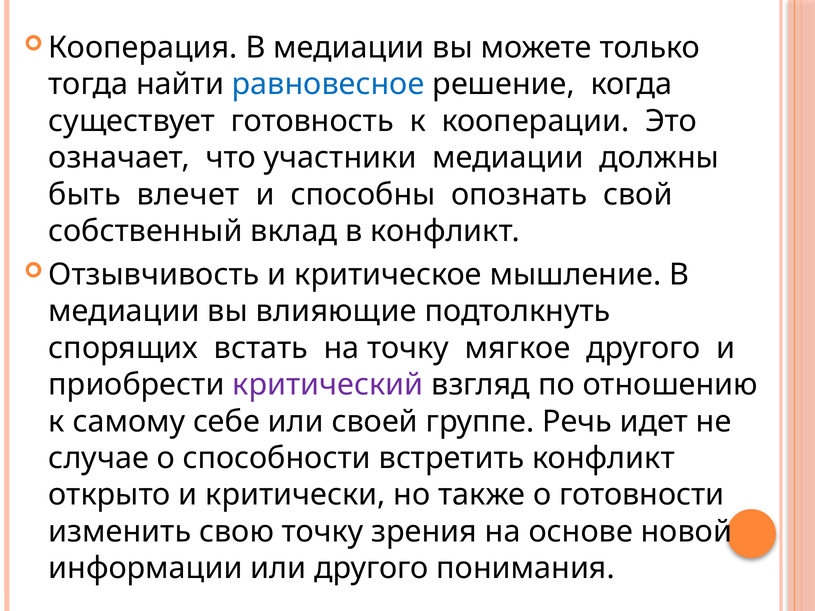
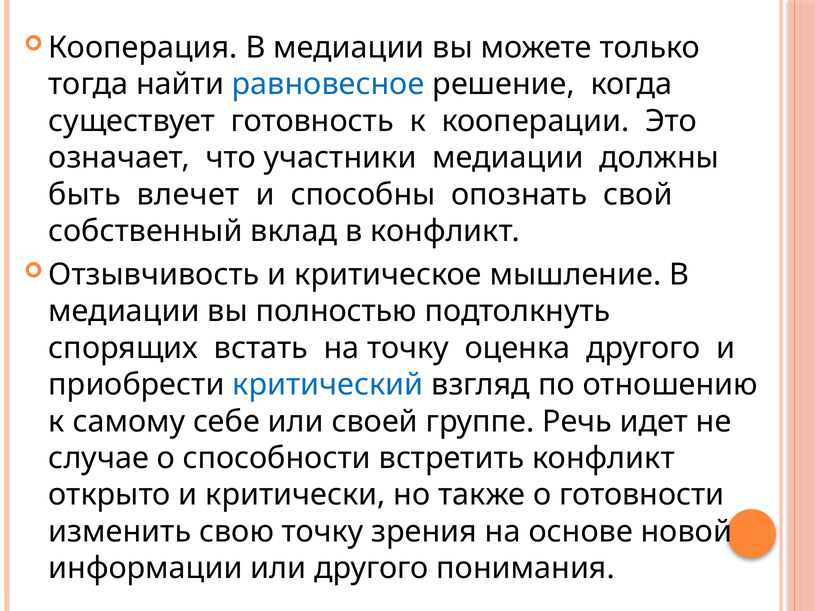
влияющие: влияющие -> полностью
мягкое: мягкое -> оценка
критический colour: purple -> blue
